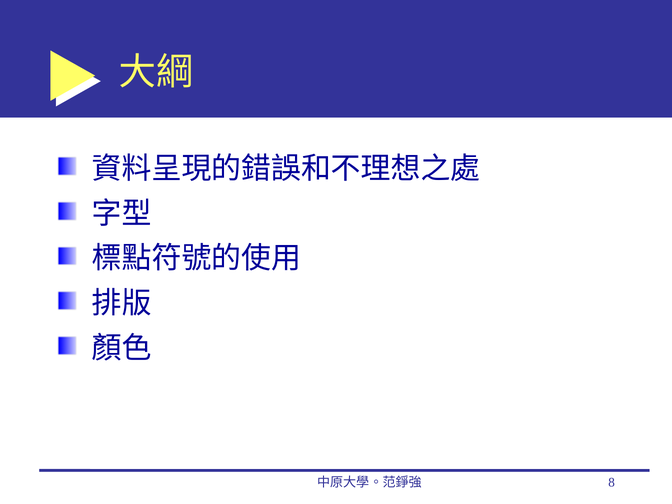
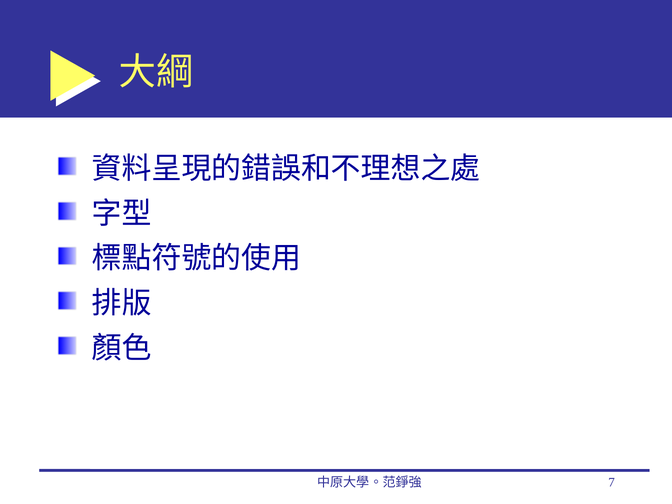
8: 8 -> 7
